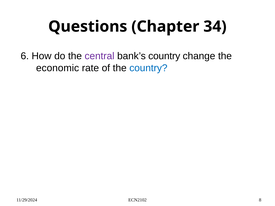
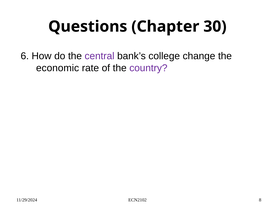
34: 34 -> 30
bank’s country: country -> college
country at (148, 68) colour: blue -> purple
